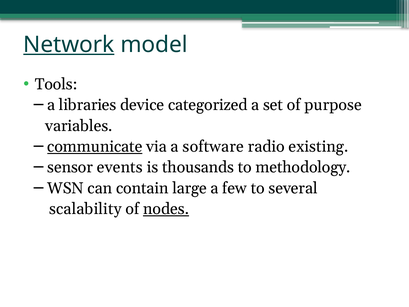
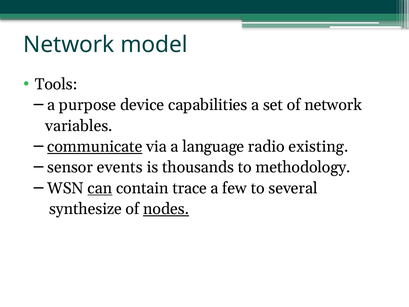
Network at (69, 45) underline: present -> none
libraries: libraries -> purpose
categorized: categorized -> capabilities
of purpose: purpose -> network
software: software -> language
can underline: none -> present
large: large -> trace
scalability: scalability -> synthesize
